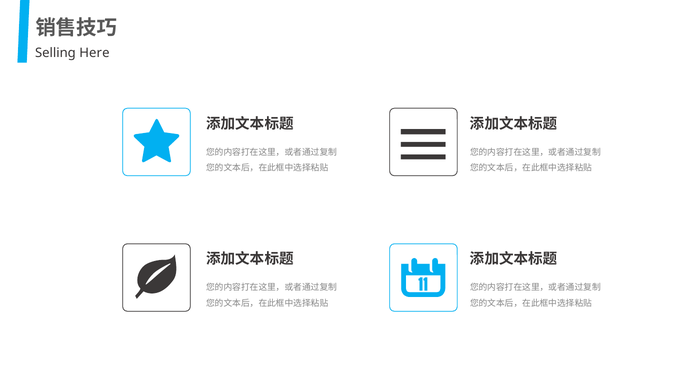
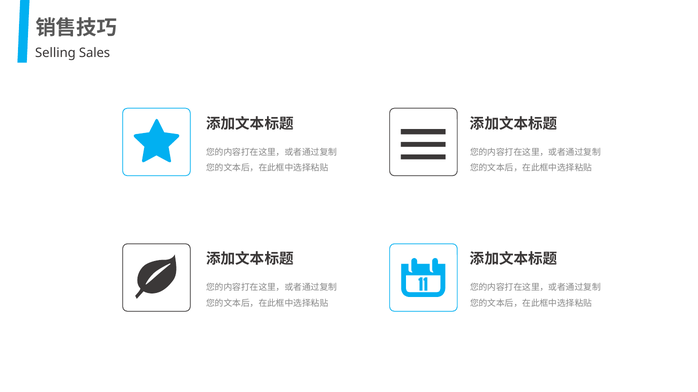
Here: Here -> Sales
